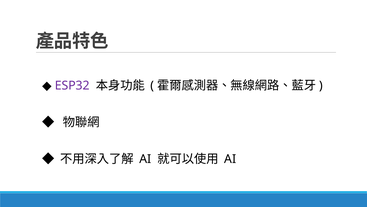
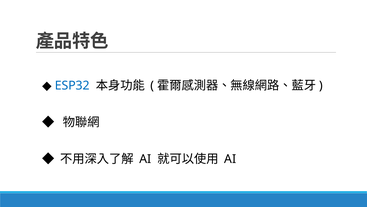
ESP32 colour: purple -> blue
